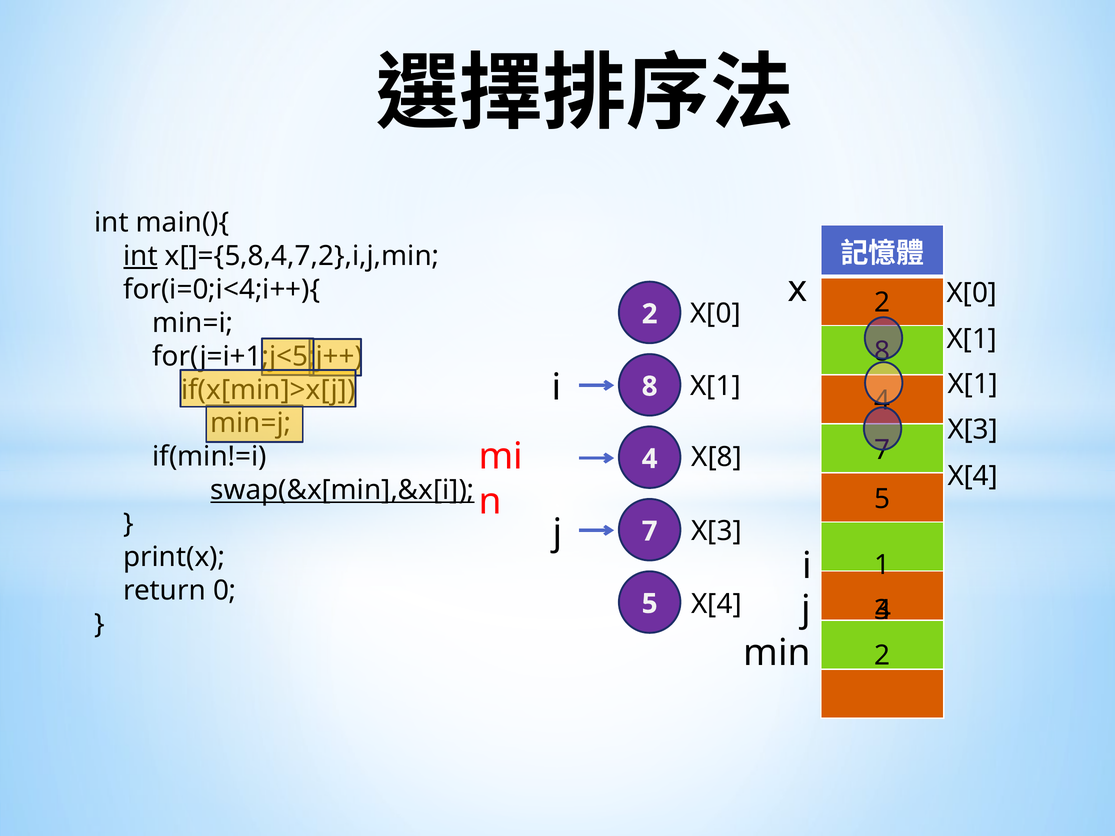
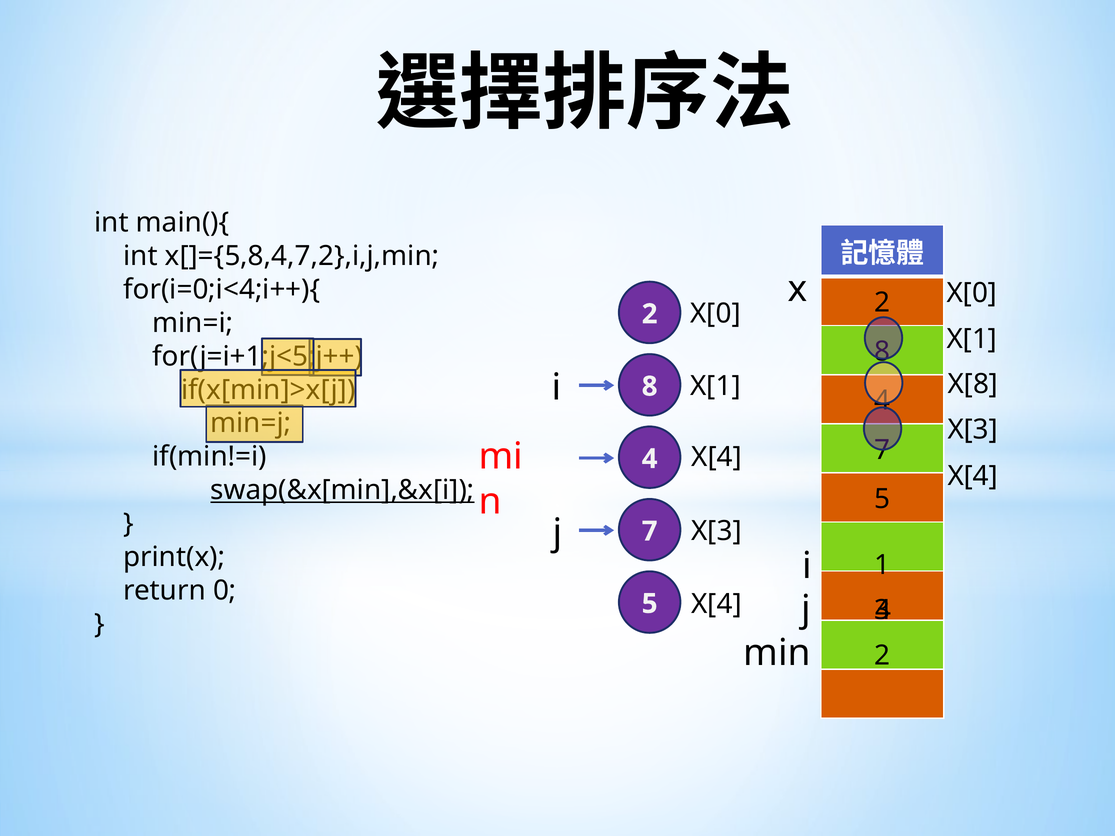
int at (141, 256) underline: present -> none
X[1 at (973, 384): X[1 -> X[8
X[8 at (717, 457): X[8 -> X[4
